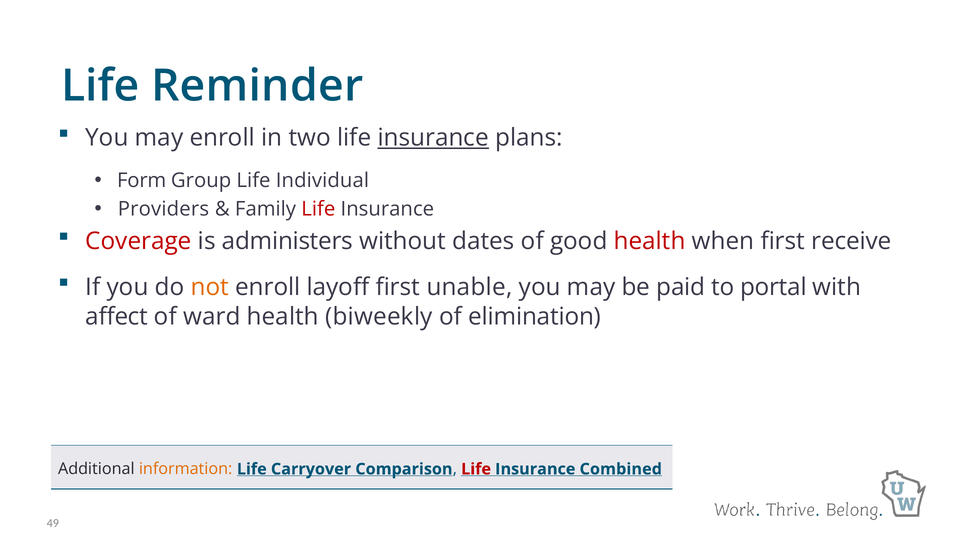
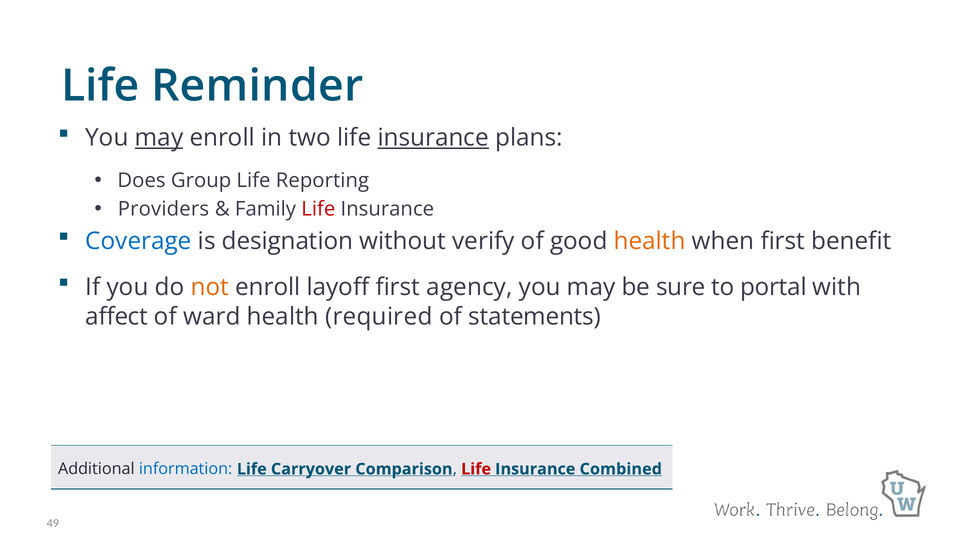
may at (159, 138) underline: none -> present
Form: Form -> Does
Individual: Individual -> Reporting
Coverage colour: red -> blue
administers: administers -> designation
dates: dates -> verify
health at (650, 241) colour: red -> orange
receive: receive -> benefit
unable: unable -> agency
paid: paid -> sure
biweekly: biweekly -> required
elimination: elimination -> statements
information colour: orange -> blue
